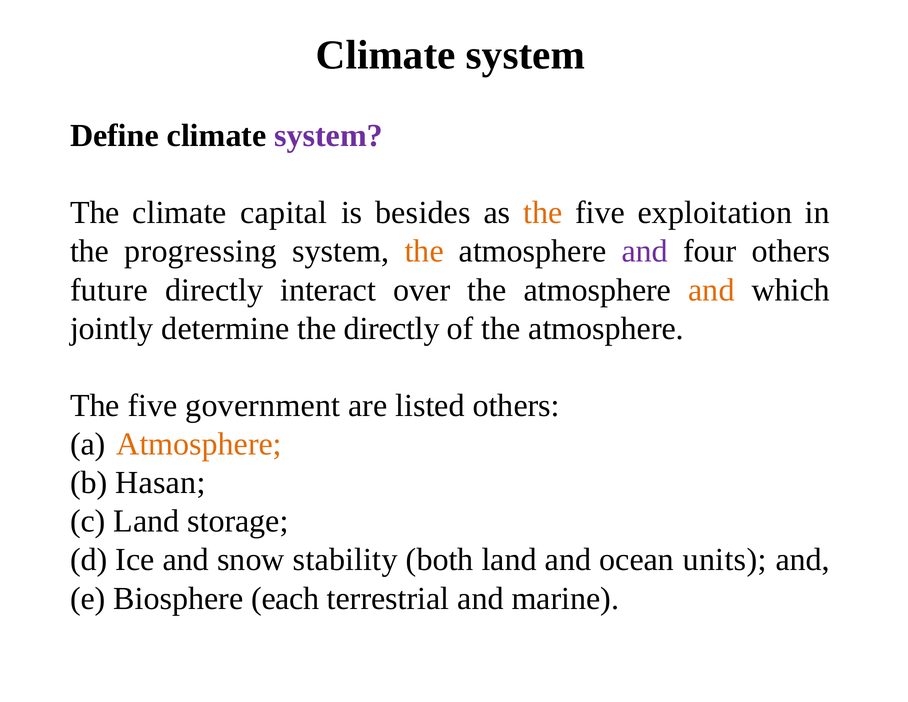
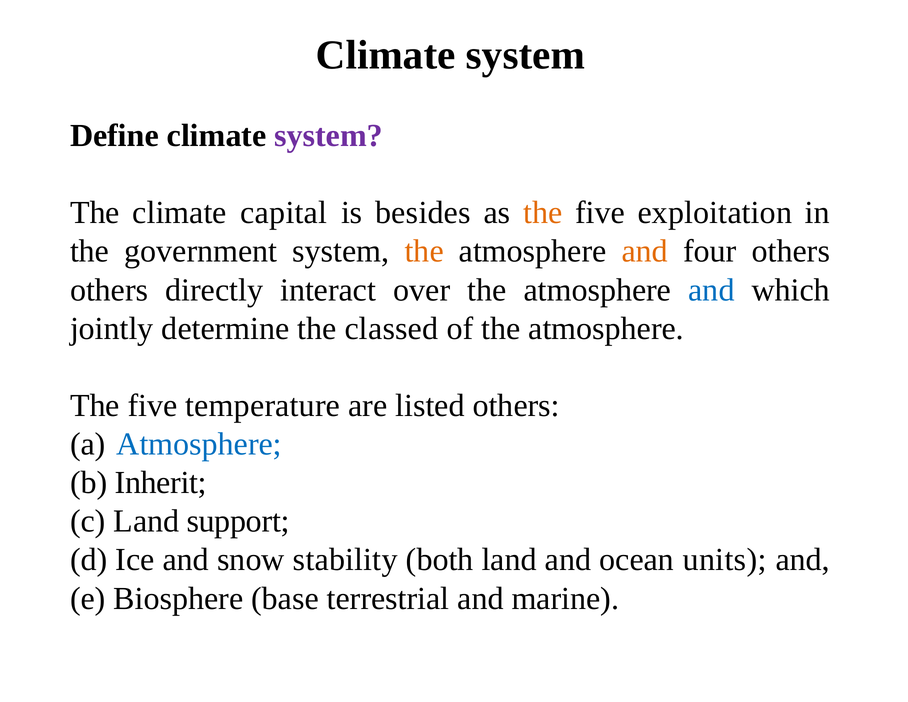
progressing: progressing -> government
and at (645, 251) colour: purple -> orange
future at (109, 290): future -> others
and at (711, 290) colour: orange -> blue
the directly: directly -> classed
government: government -> temperature
Atmosphere at (199, 444) colour: orange -> blue
Hasan: Hasan -> Inherit
storage: storage -> support
each: each -> base
